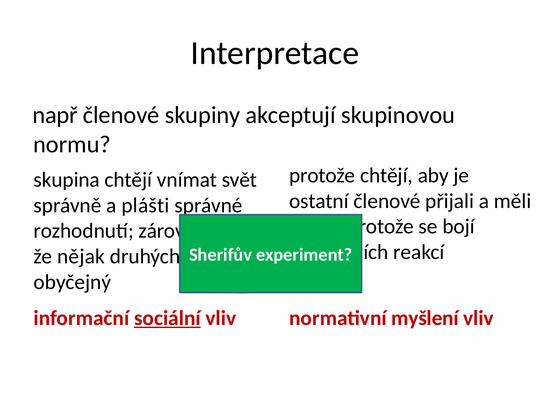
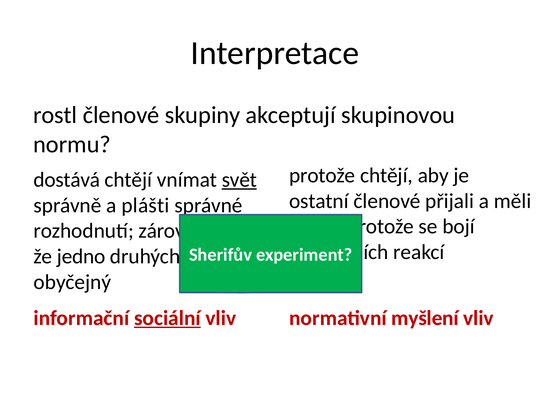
např: např -> rostl
skupina: skupina -> dostává
svět underline: none -> present
nějak: nějak -> jedno
